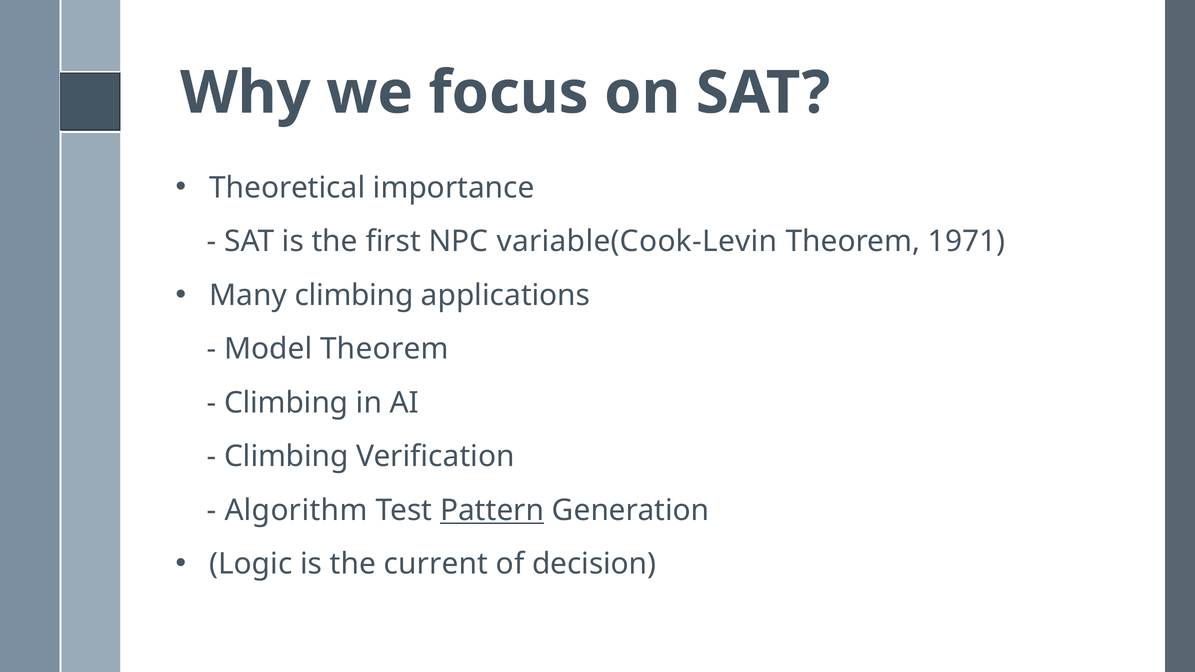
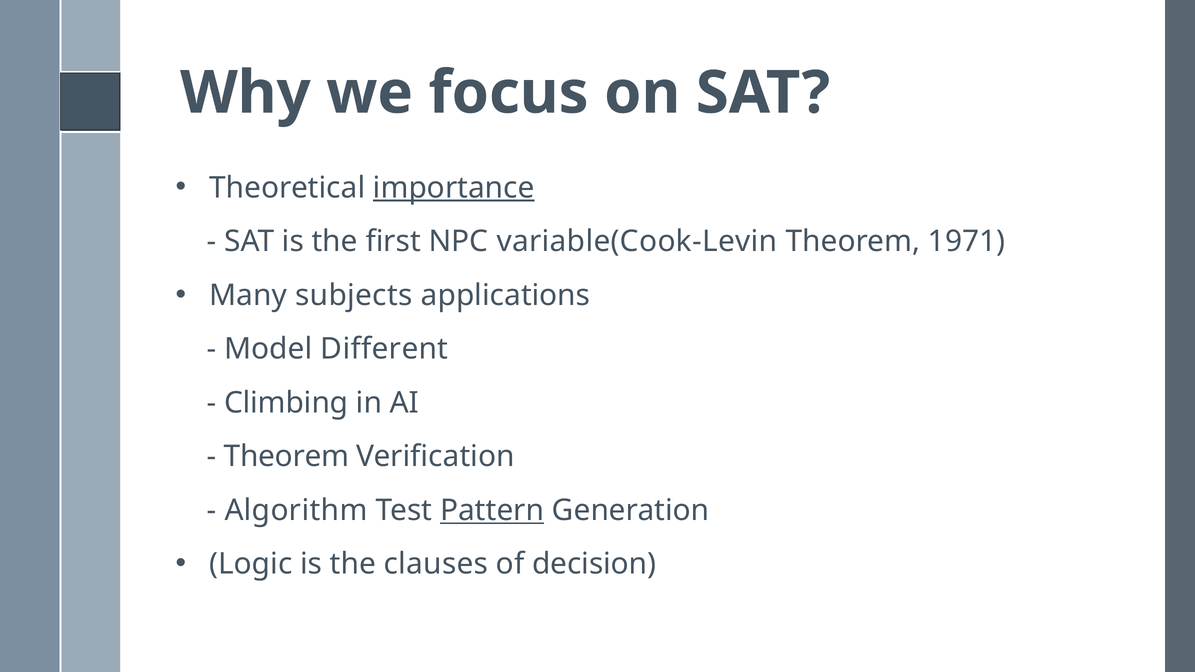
importance underline: none -> present
Many climbing: climbing -> subjects
Model Theorem: Theorem -> Different
Climbing at (286, 457): Climbing -> Theorem
current: current -> clauses
